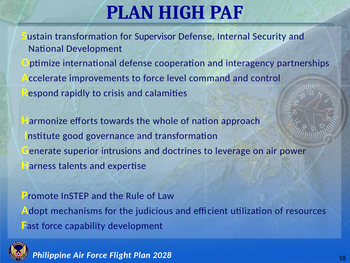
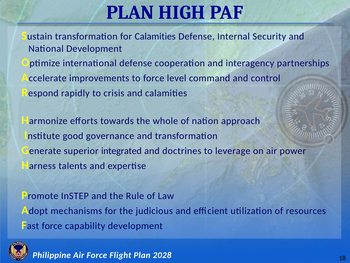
for Supervisor: Supervisor -> Calamities
intrusions: intrusions -> integrated
